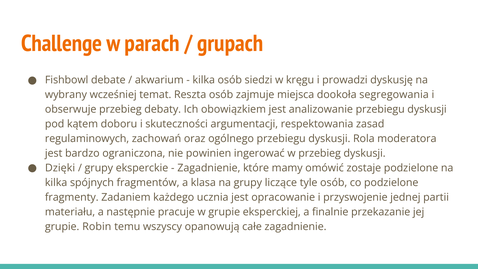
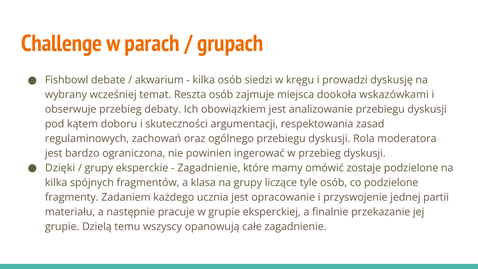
segregowania: segregowania -> wskazówkami
Robin: Robin -> Dzielą
